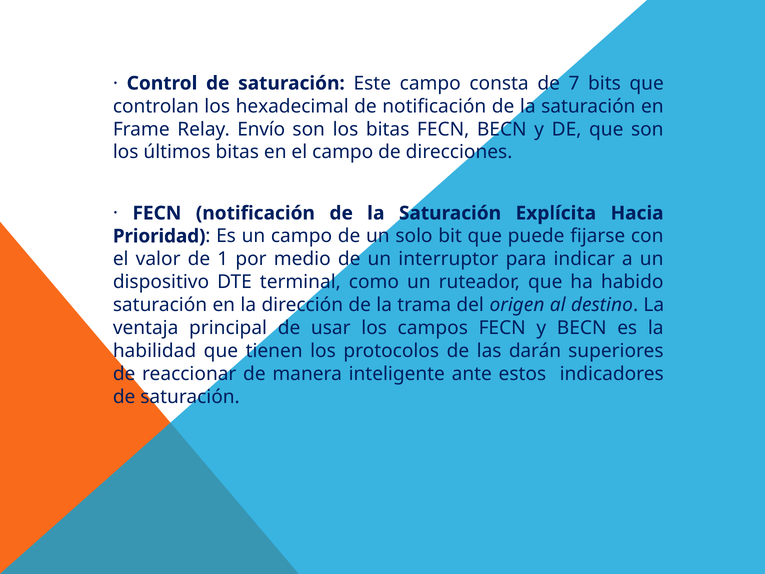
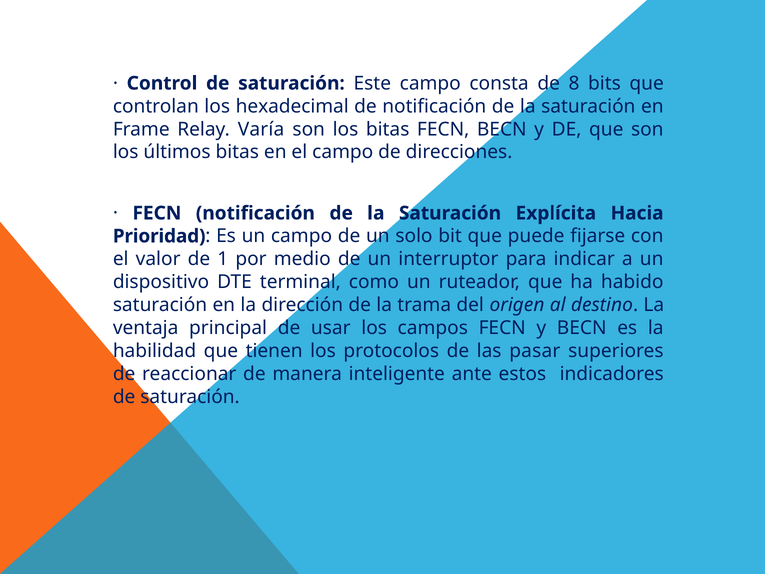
7: 7 -> 8
Envío: Envío -> Varía
darán: darán -> pasar
